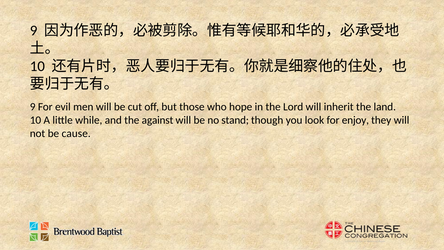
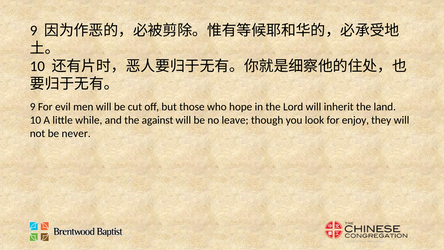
stand: stand -> leave
cause: cause -> never
